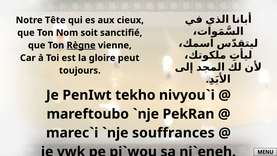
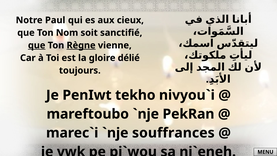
Tête: Tête -> Paul
que at (37, 45) underline: none -> present
peut: peut -> délié
